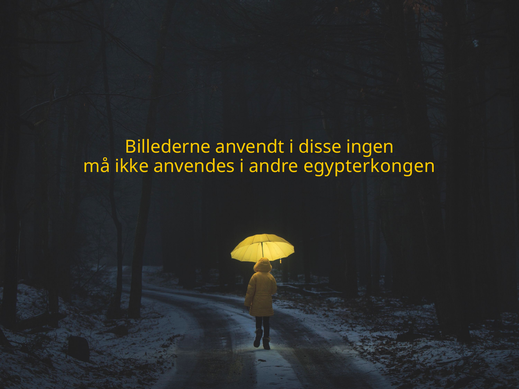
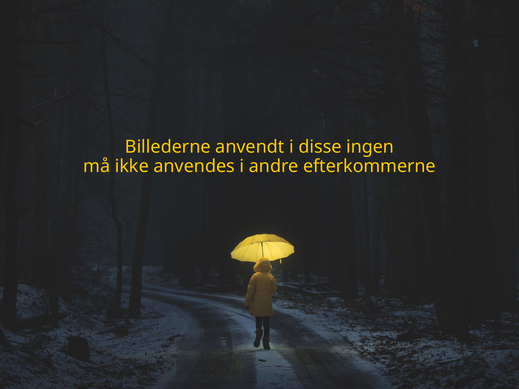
egypterkongen: egypterkongen -> efterkommerne
